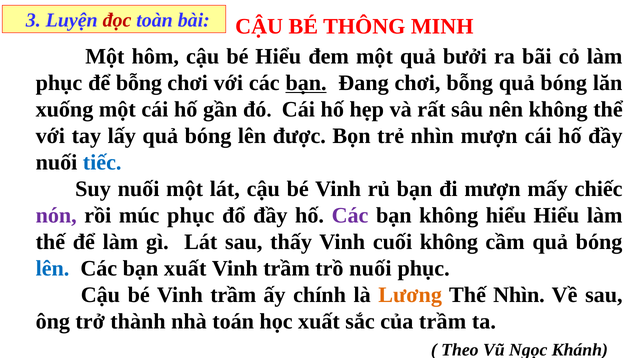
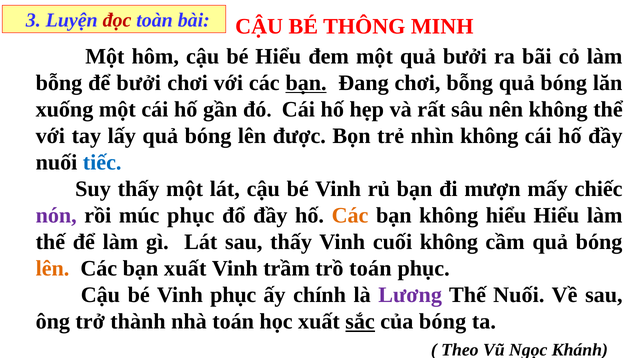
phục at (59, 83): phục -> bỗng
để bỗng: bỗng -> bưởi
nhìn mượn: mượn -> không
Suy nuối: nuối -> thấy
Các at (350, 216) colour: purple -> orange
lên at (53, 269) colour: blue -> orange
trồ nuối: nuối -> toán
bé Vinh trầm: trầm -> phục
Lương colour: orange -> purple
Thế Nhìn: Nhìn -> Nuối
sắc underline: none -> present
của trầm: trầm -> bóng
